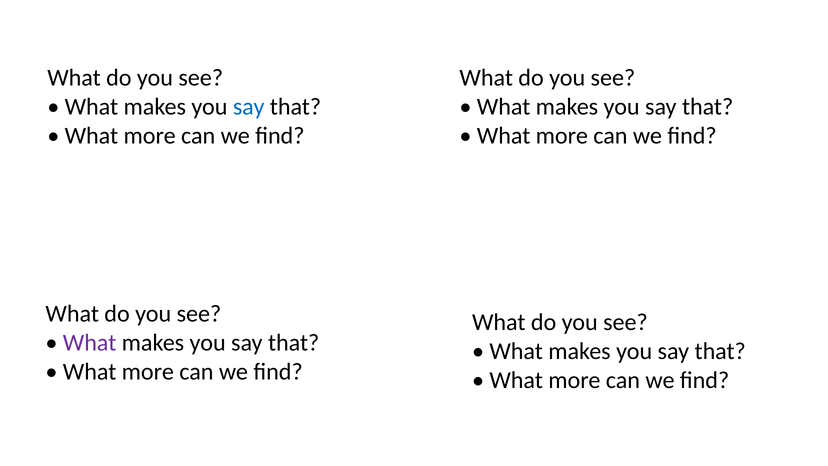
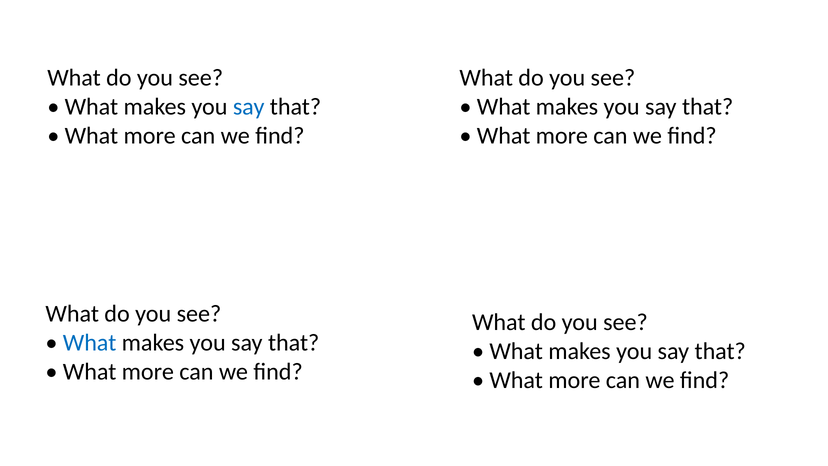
What at (90, 342) colour: purple -> blue
